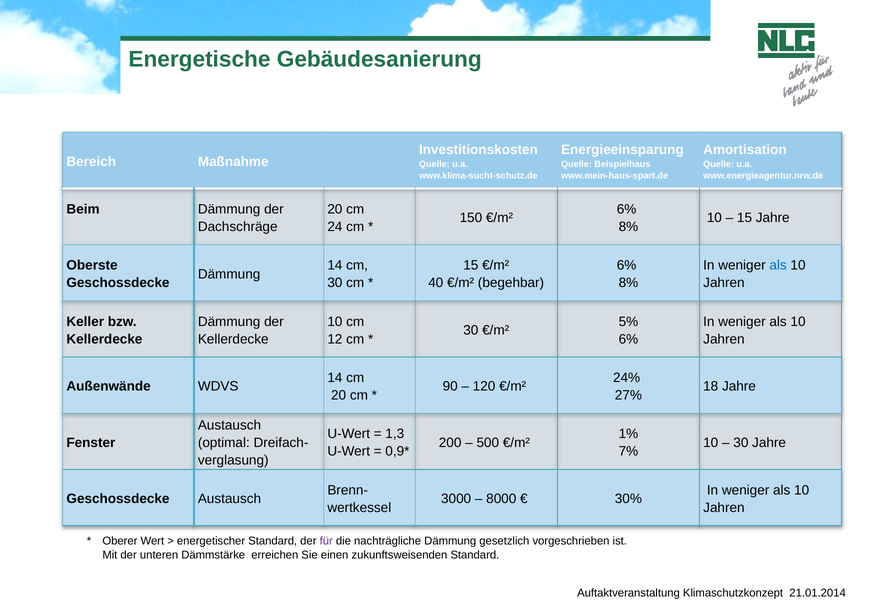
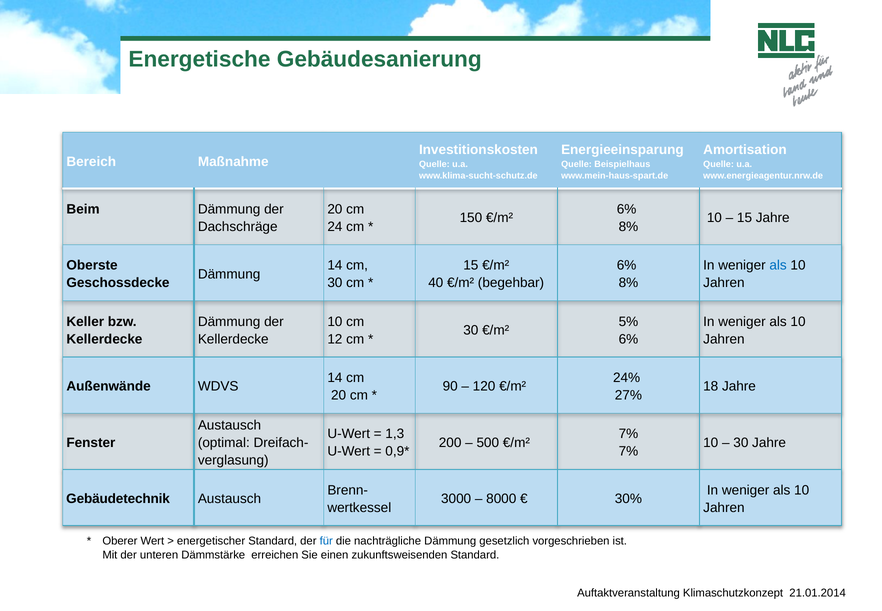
1% at (628, 434): 1% -> 7%
Geschossdecke at (118, 499): Geschossdecke -> Gebäudetechnik
für colour: purple -> blue
